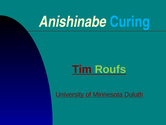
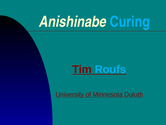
Roufs colour: light green -> light blue
